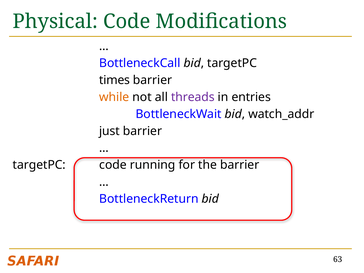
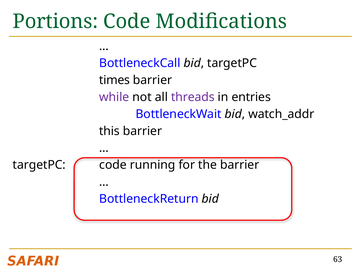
Physical: Physical -> Portions
while colour: orange -> purple
just: just -> this
